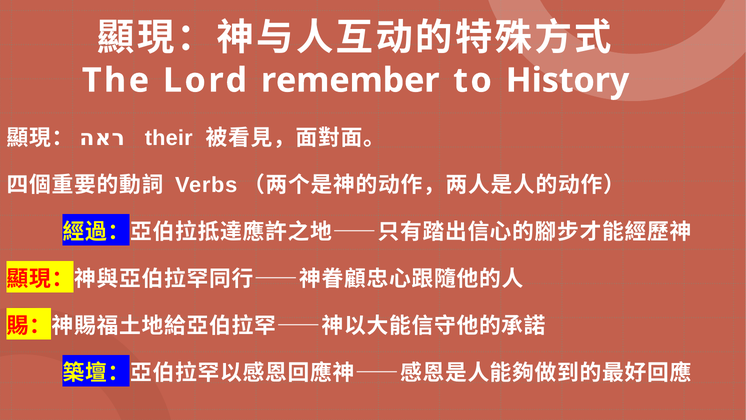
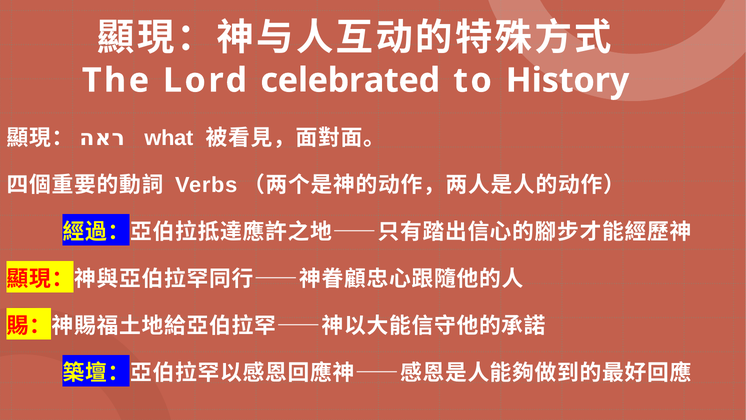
remember: remember -> celebrated
their: their -> what
